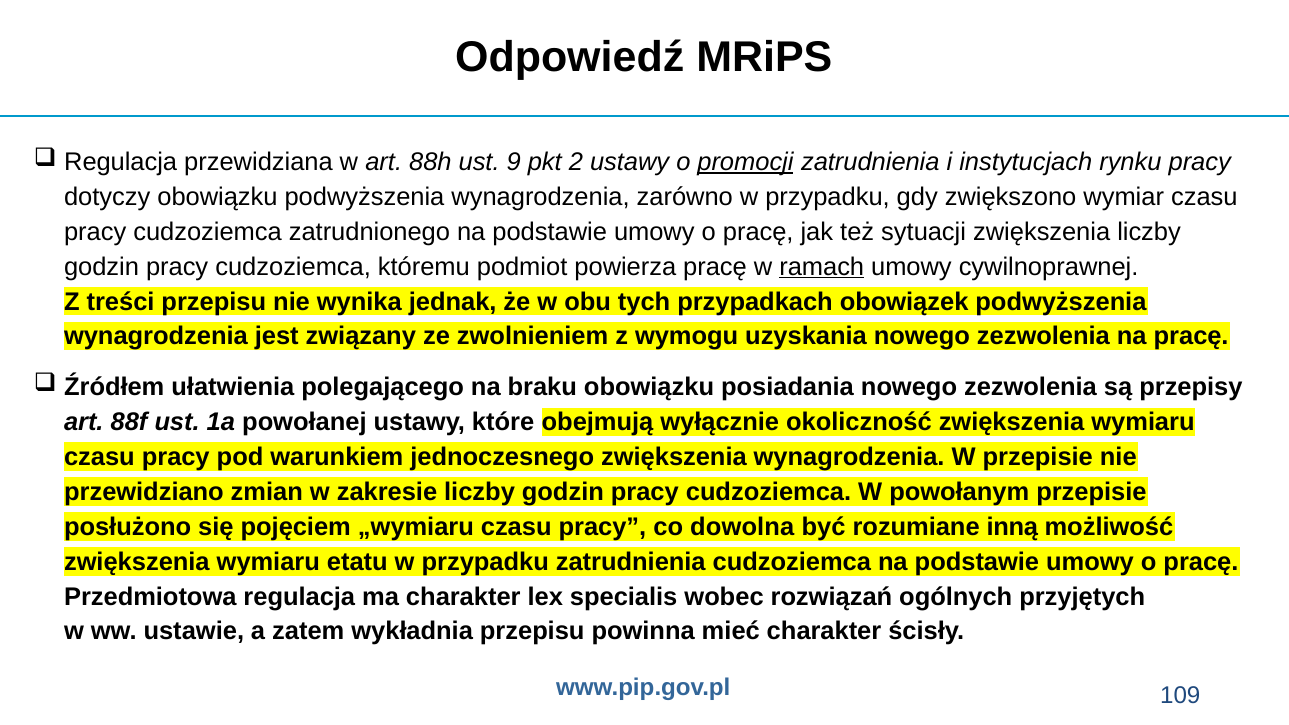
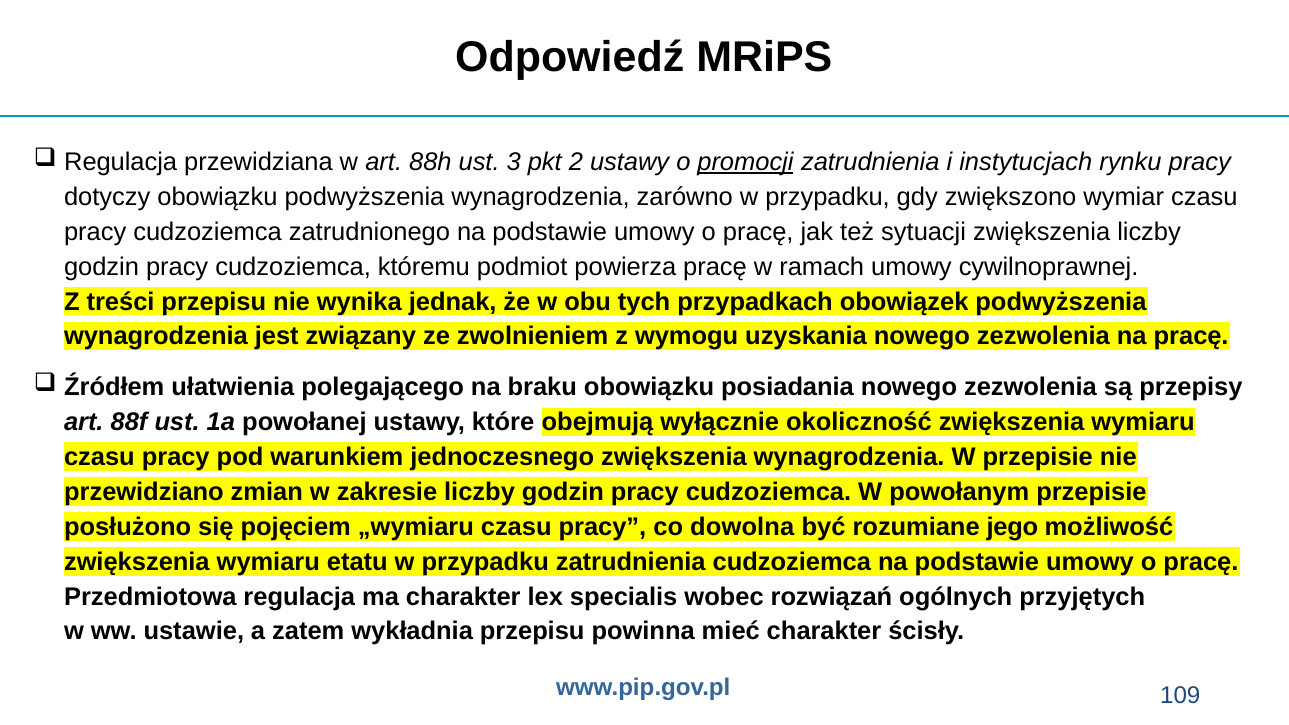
9: 9 -> 3
ramach underline: present -> none
inną: inną -> jego
